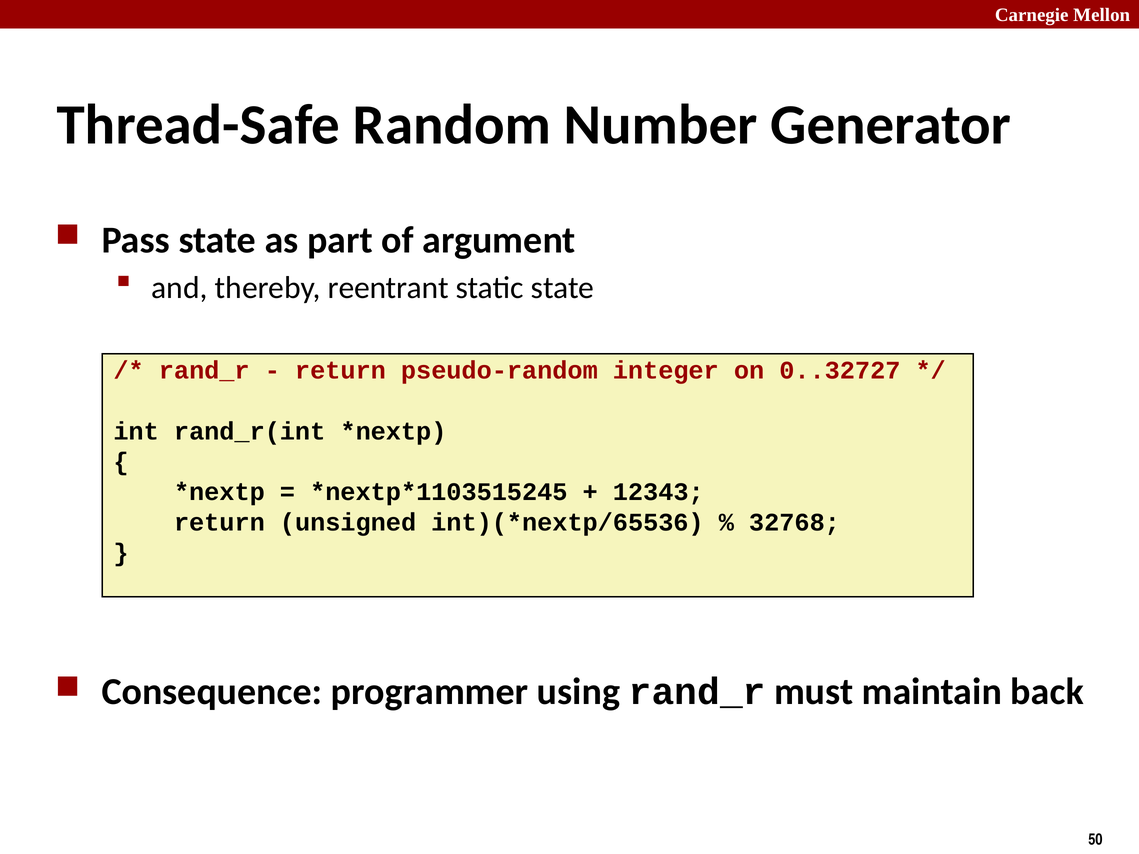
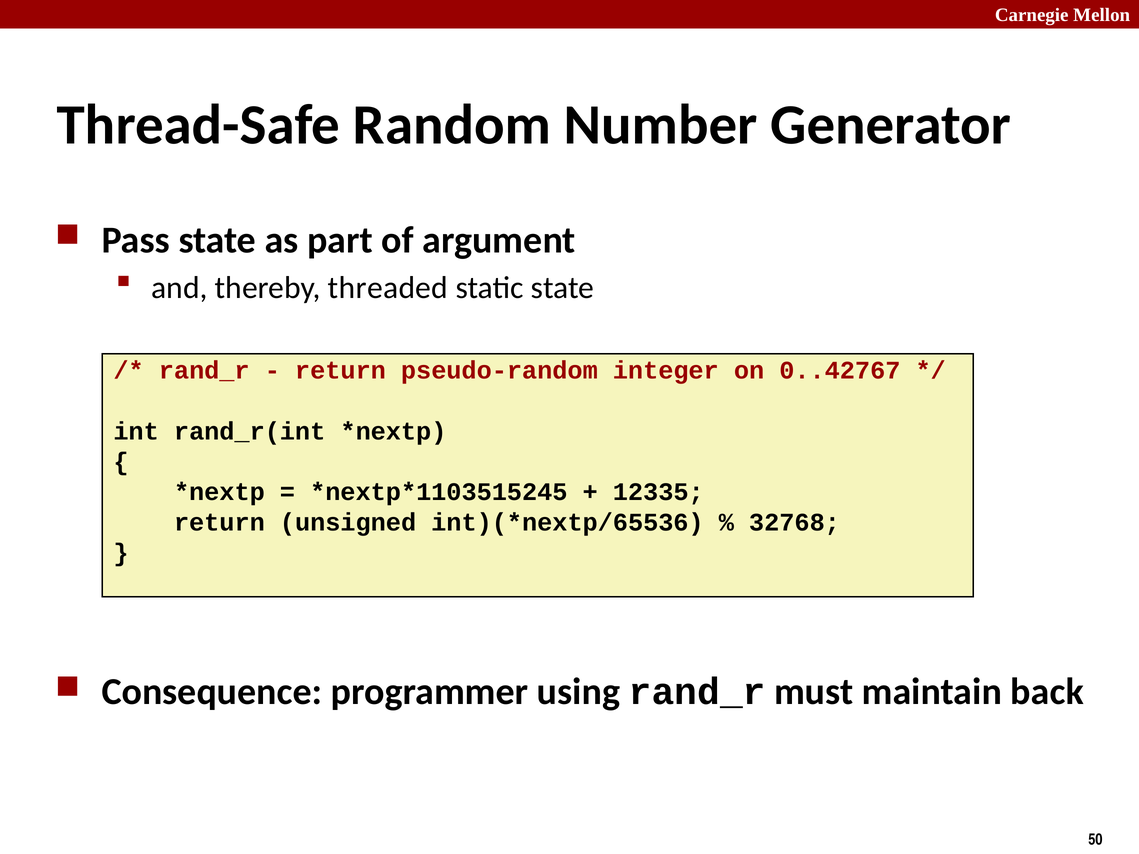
reentrant: reentrant -> threaded
0..32727: 0..32727 -> 0..42767
12343: 12343 -> 12335
